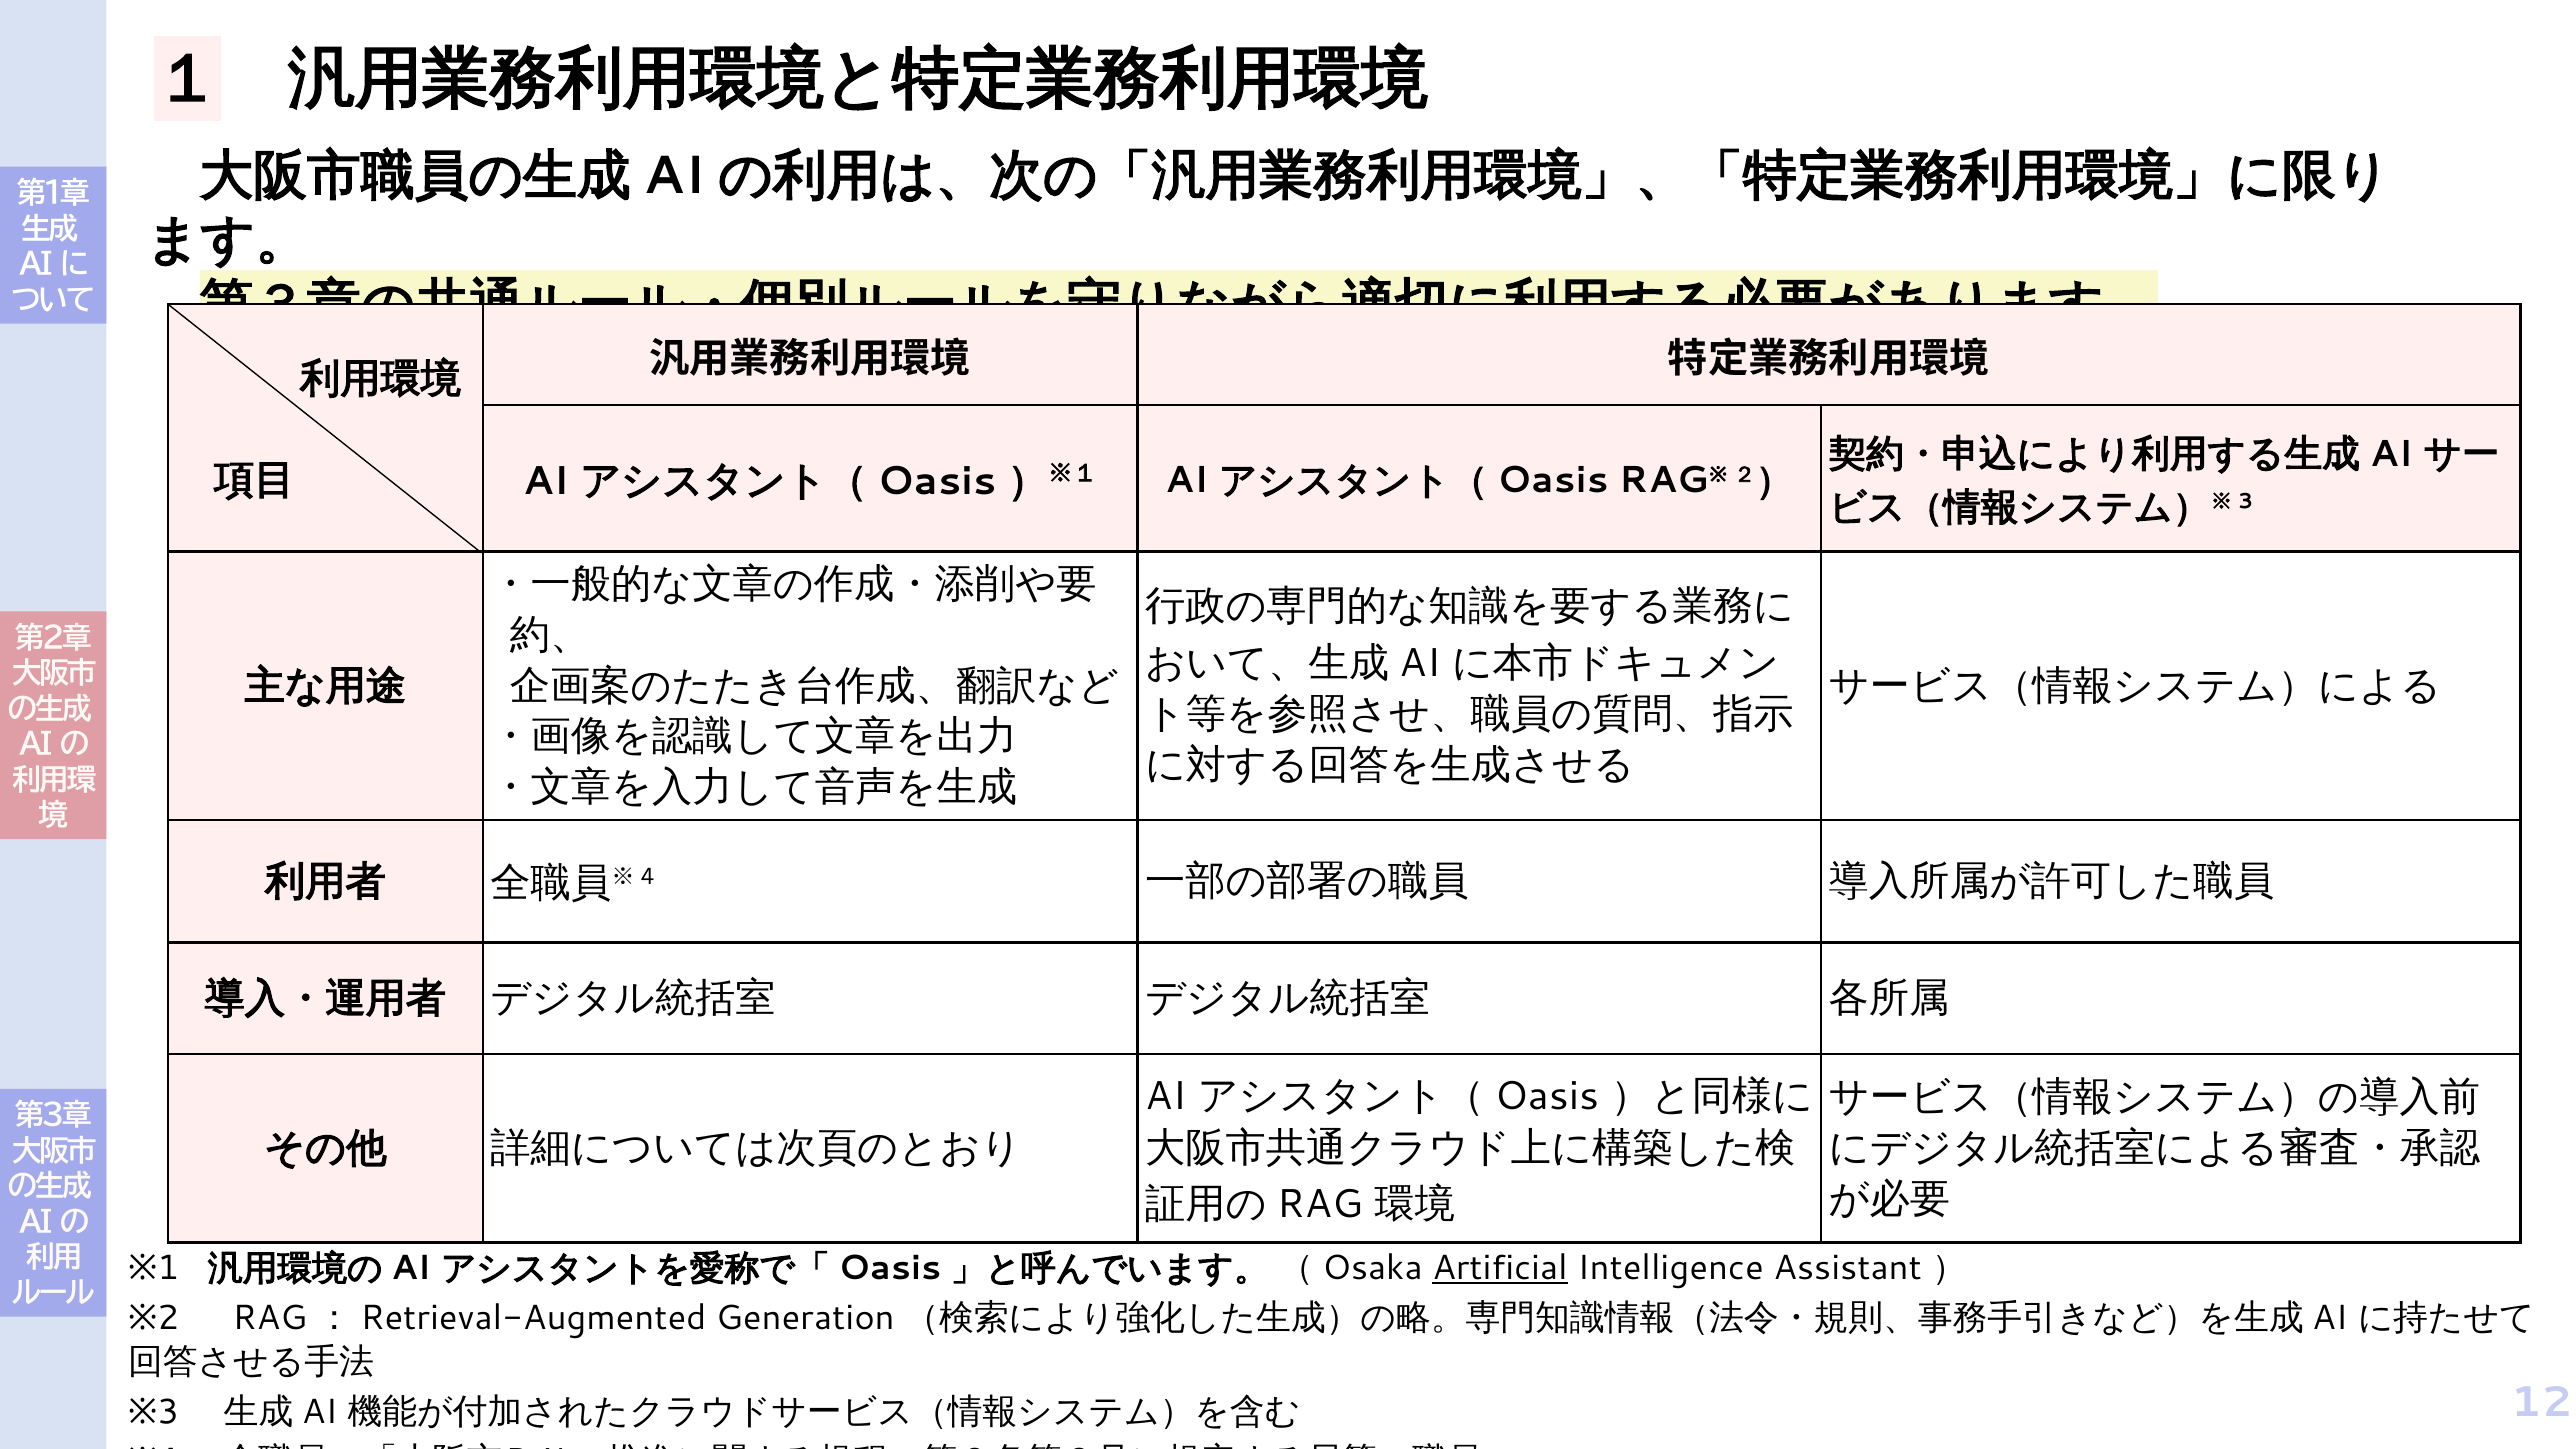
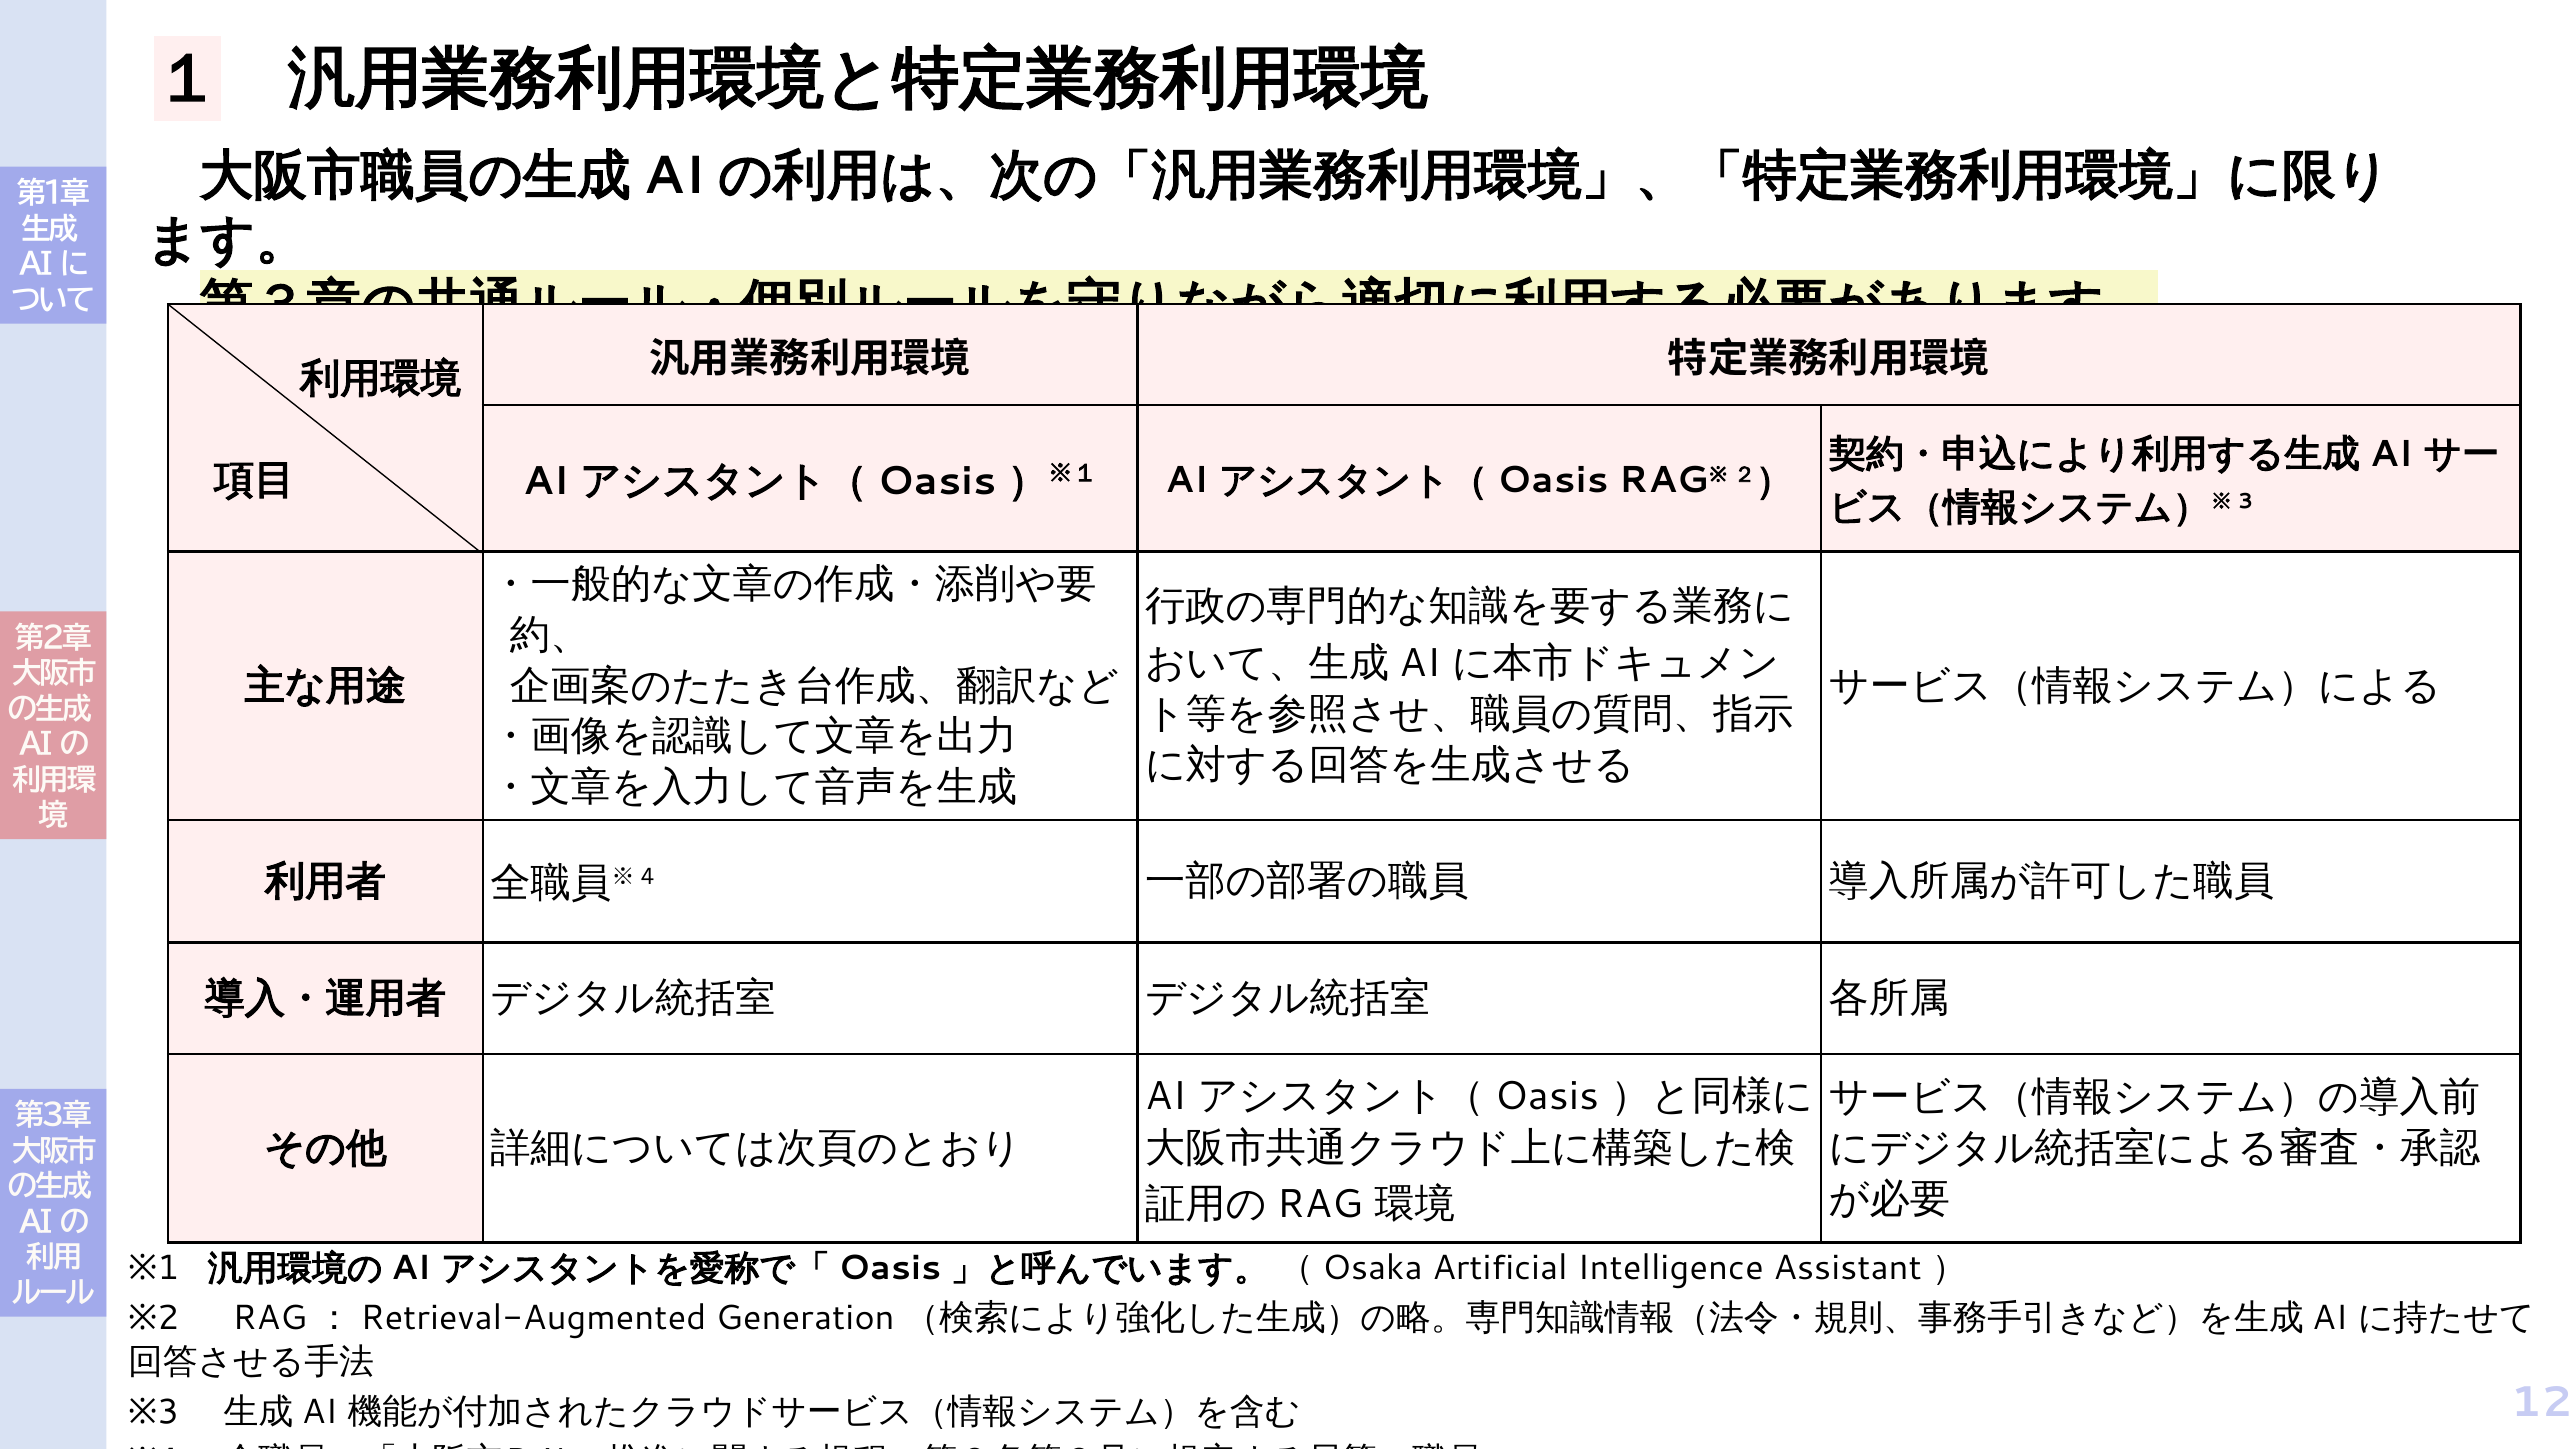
Artificial underline: present -> none
